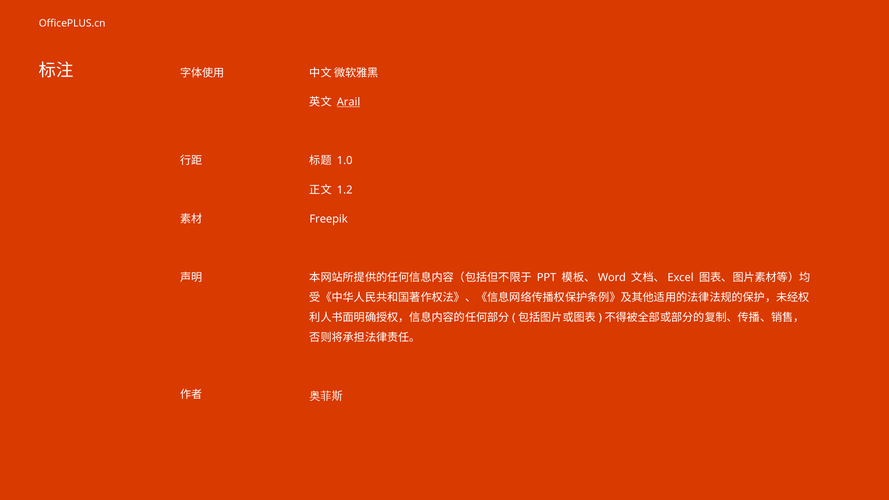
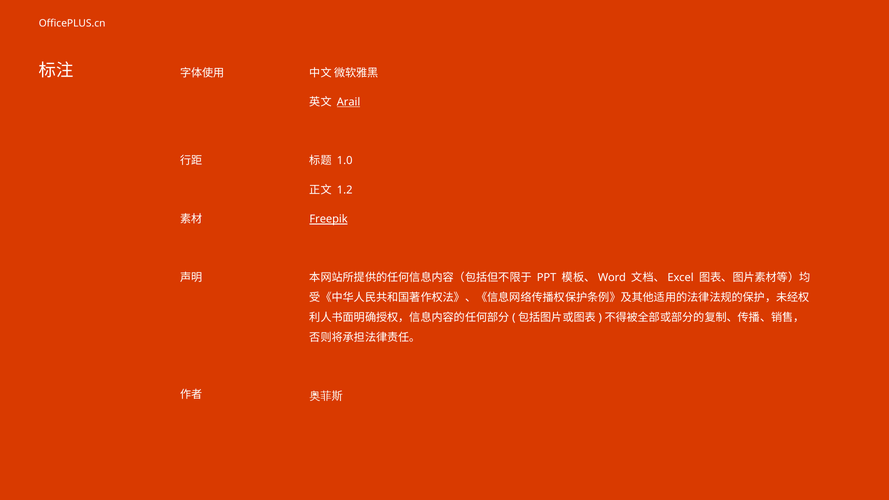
Freepik underline: none -> present
